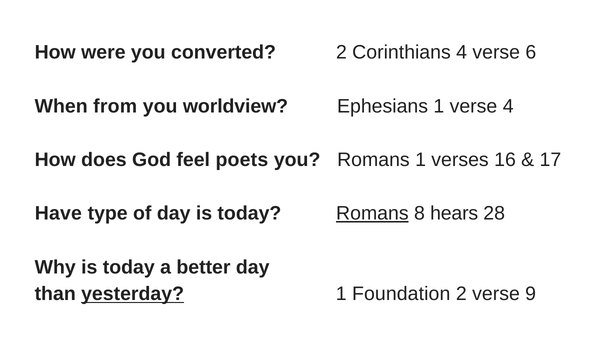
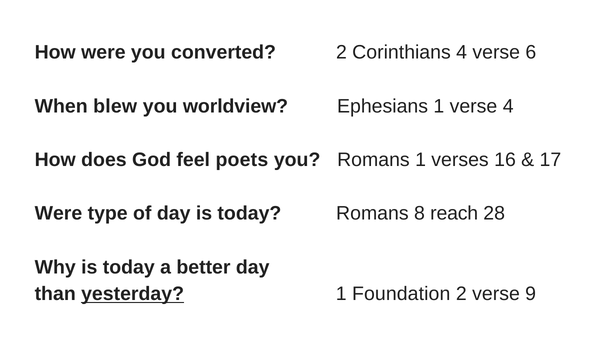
from: from -> blew
Have at (58, 214): Have -> Were
Romans at (372, 214) underline: present -> none
hears: hears -> reach
